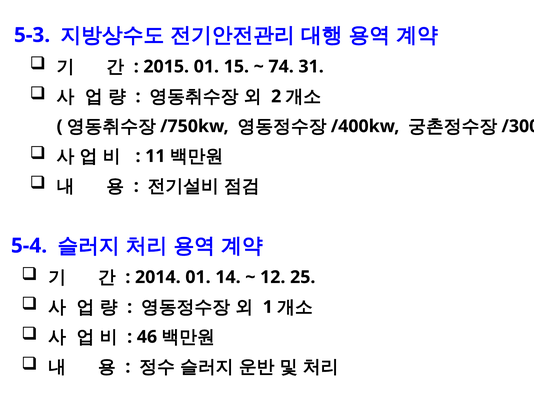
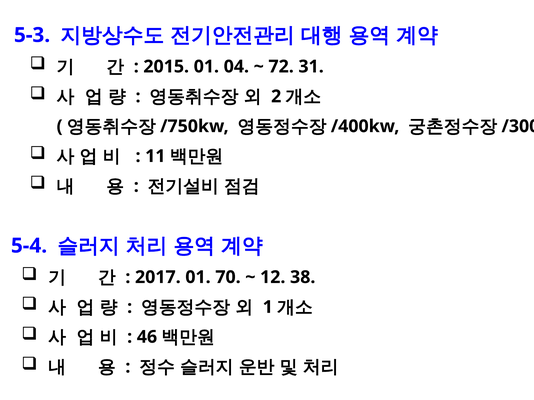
15: 15 -> 04
74: 74 -> 72
2014: 2014 -> 2017
14: 14 -> 70
25: 25 -> 38
